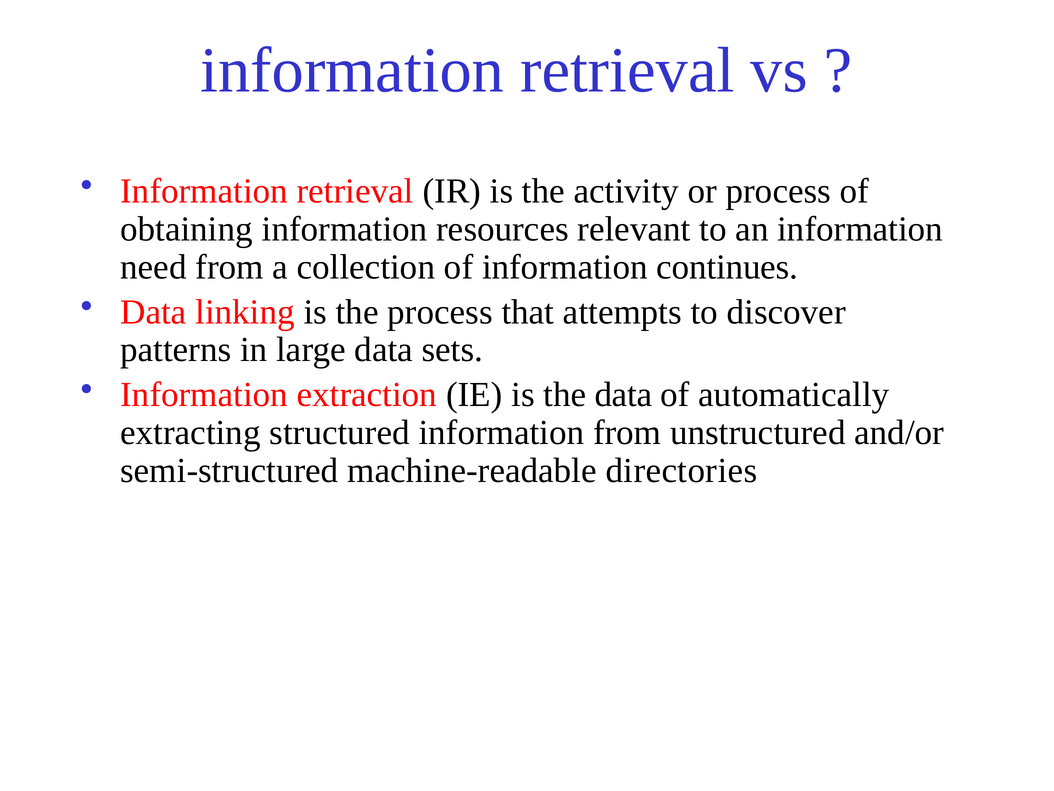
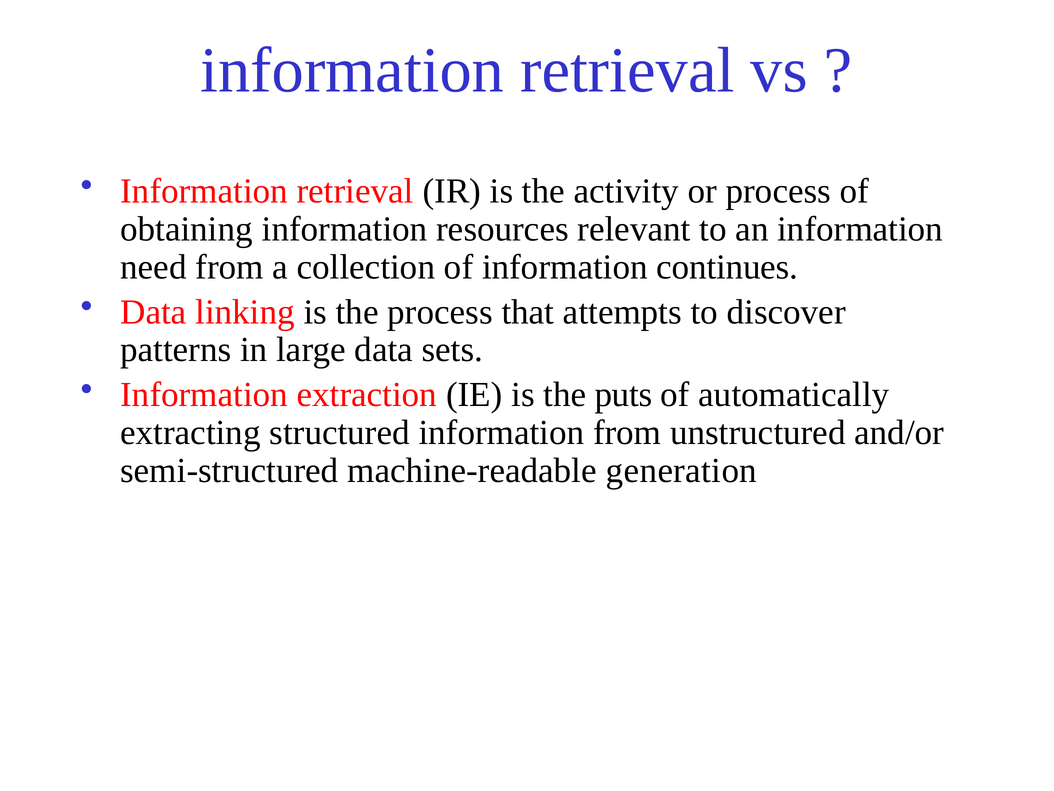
the data: data -> puts
directories: directories -> generation
